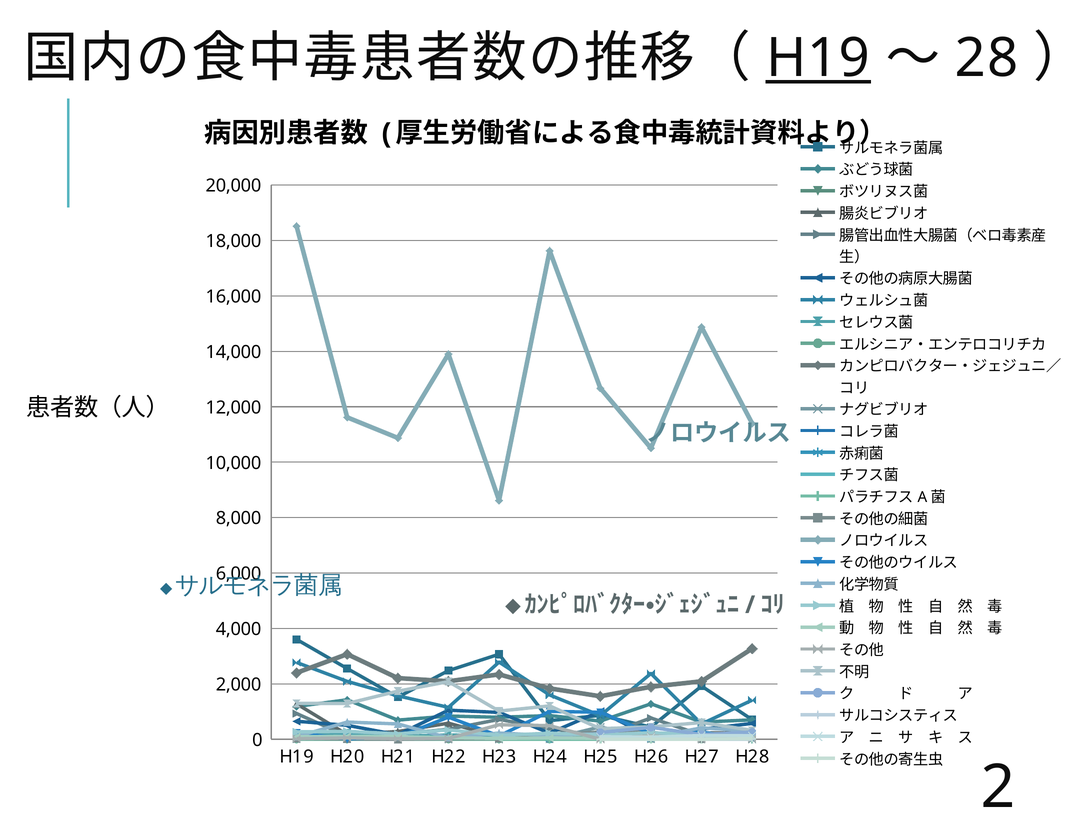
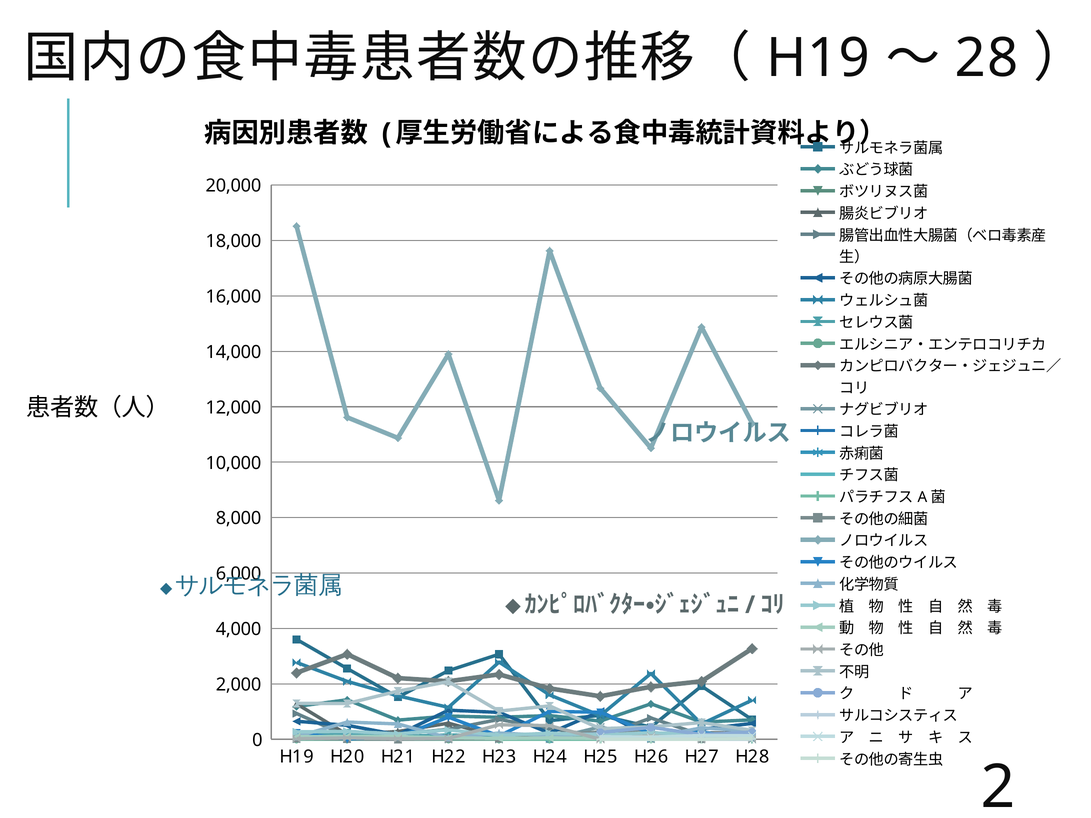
H19 at (818, 58) underline: present -> none
